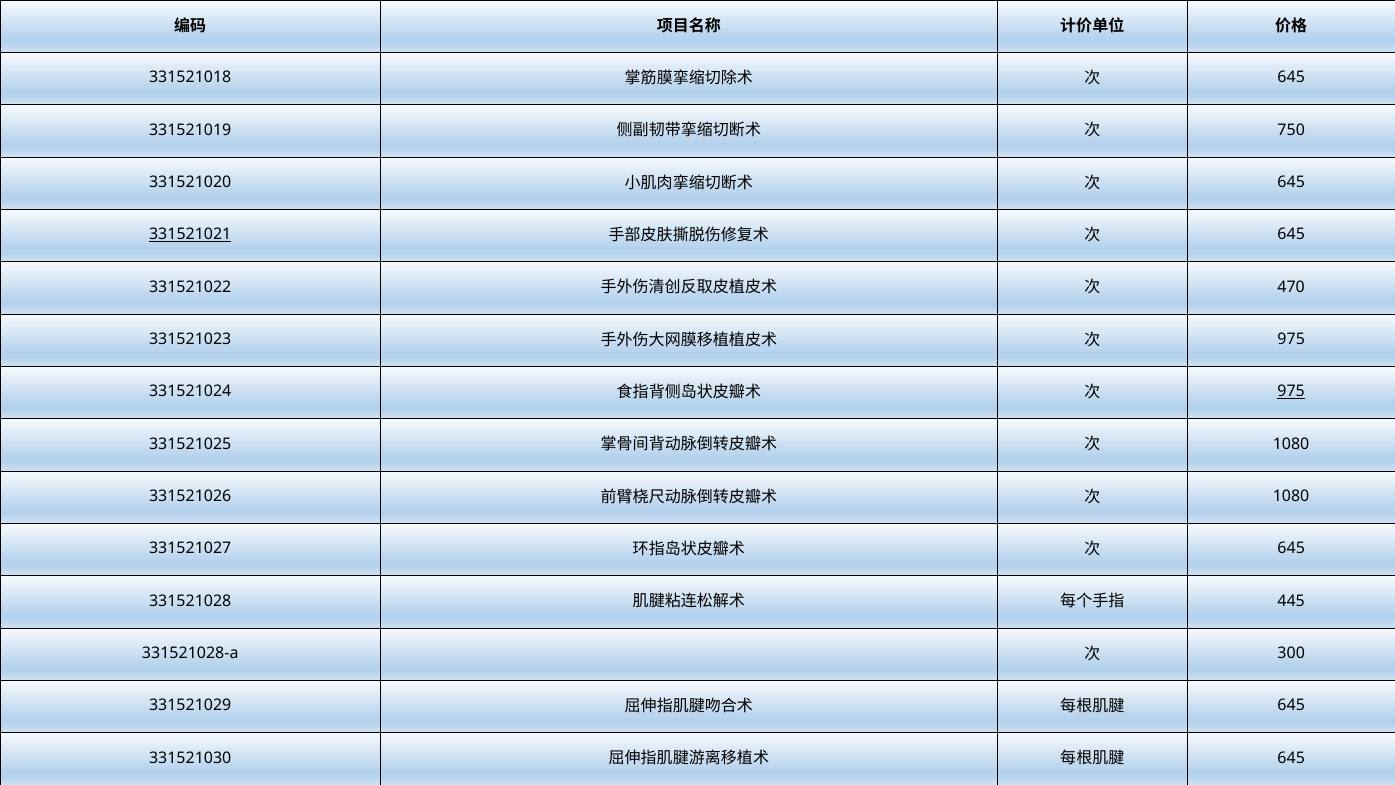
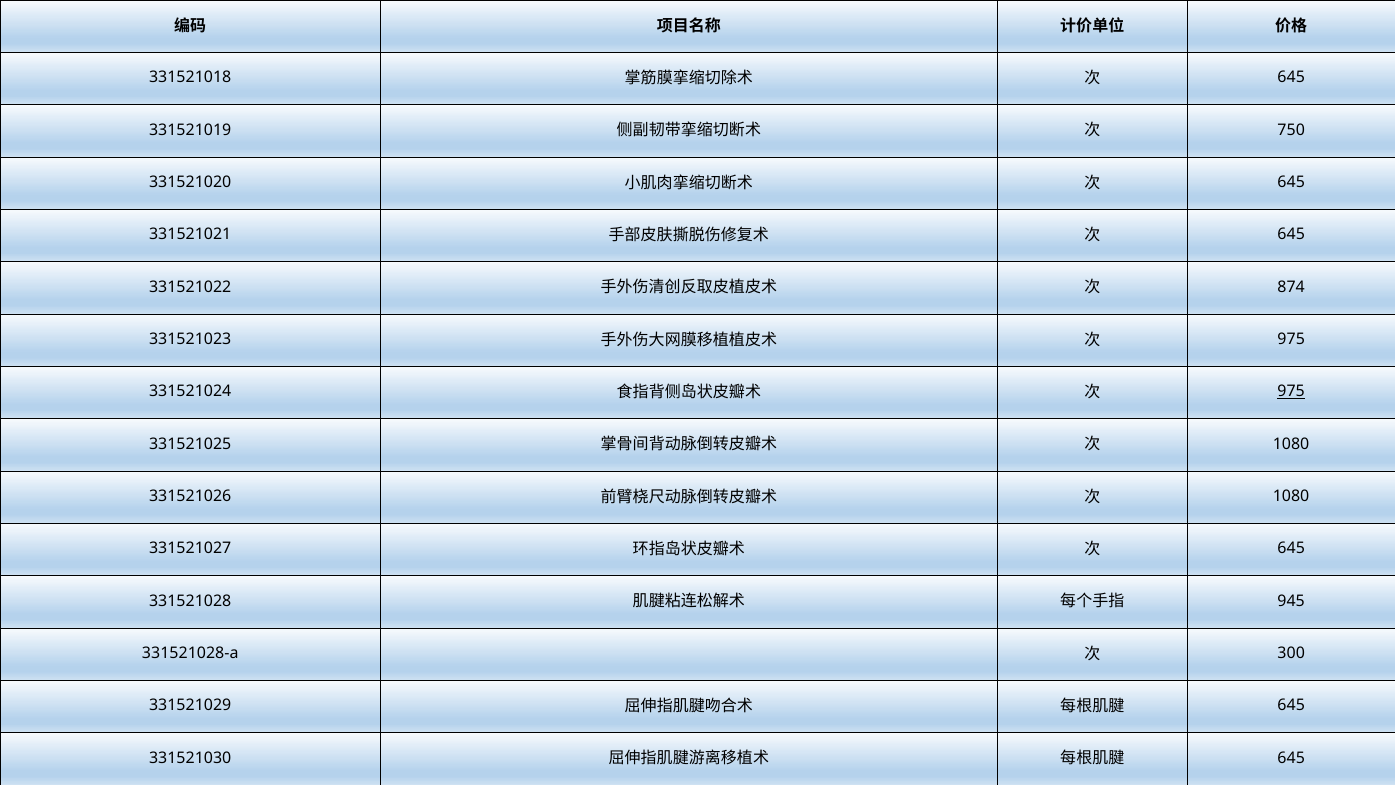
331521021 underline: present -> none
470: 470 -> 874
445: 445 -> 945
